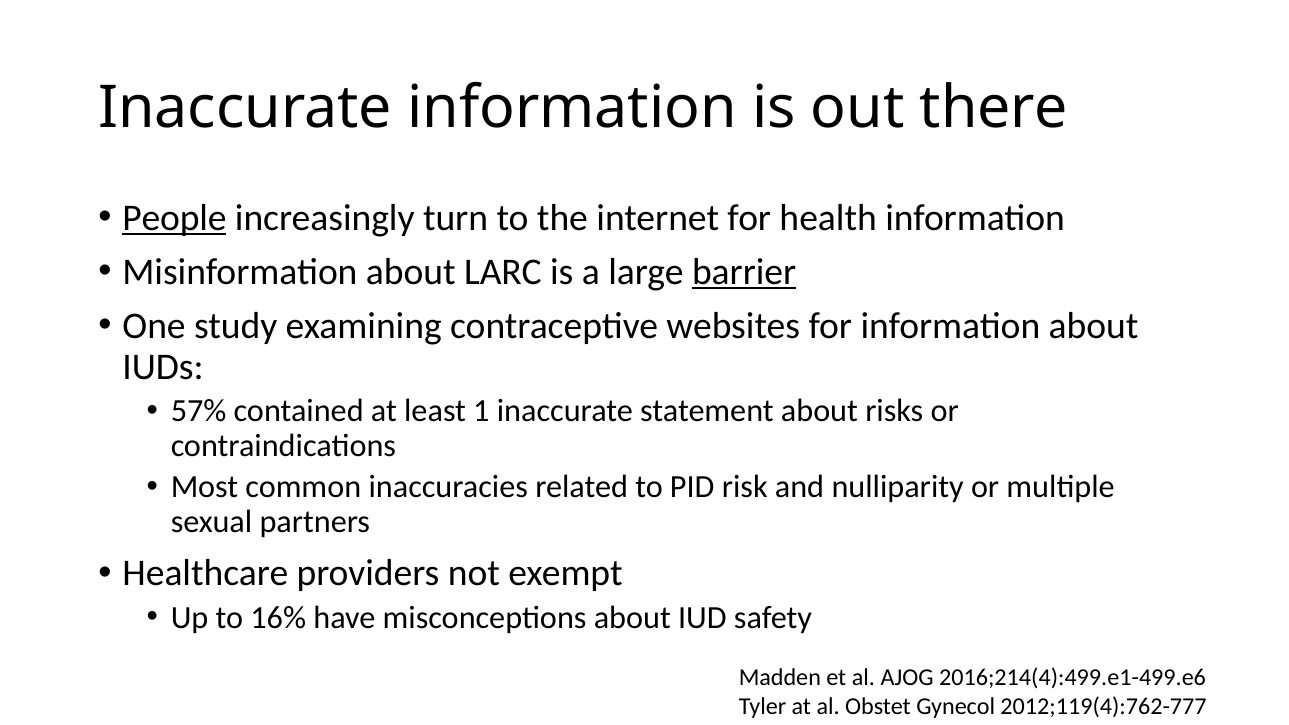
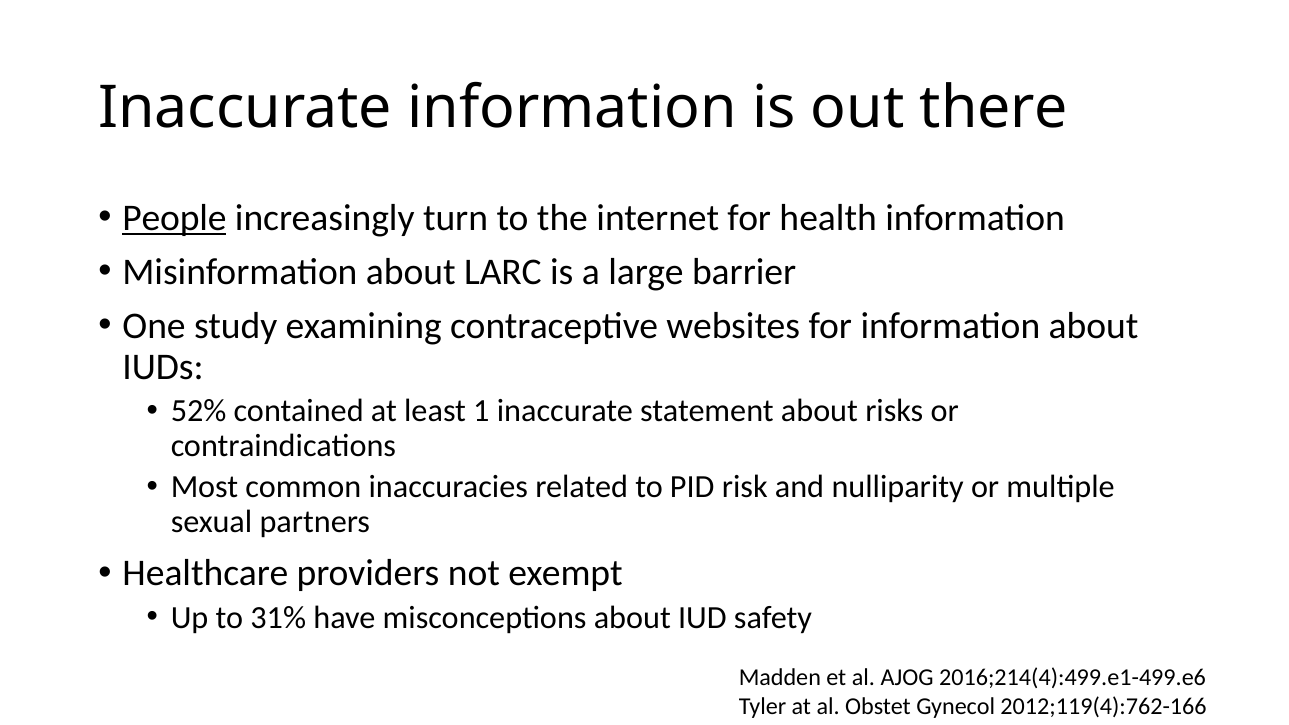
barrier underline: present -> none
57%: 57% -> 52%
16%: 16% -> 31%
2012;119(4):762-777: 2012;119(4):762-777 -> 2012;119(4):762-166
